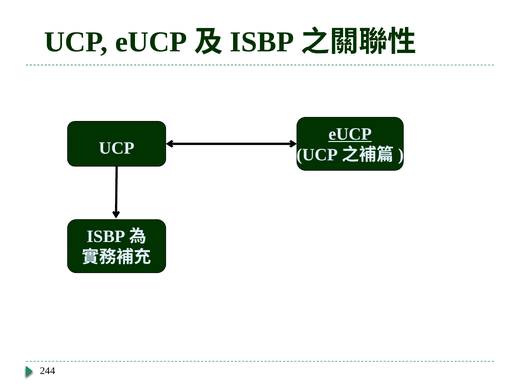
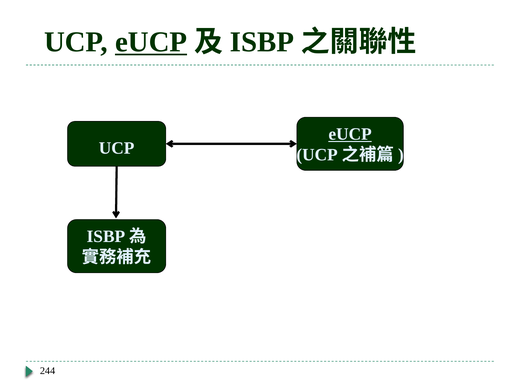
eUCP at (151, 42) underline: none -> present
